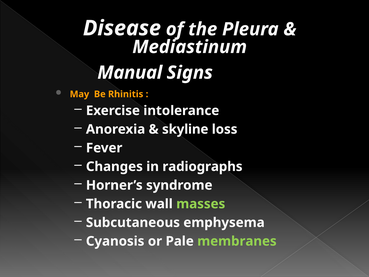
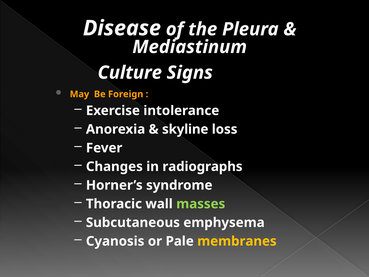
Manual: Manual -> Culture
Rhinitis: Rhinitis -> Foreign
membranes colour: light green -> yellow
